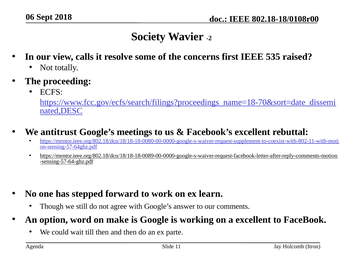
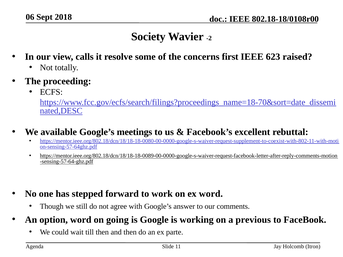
535: 535 -> 623
antitrust: antitrust -> available
ex learn: learn -> word
make: make -> going
a excellent: excellent -> previous
